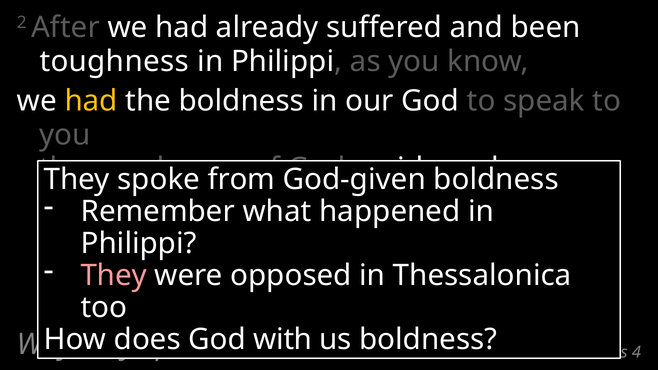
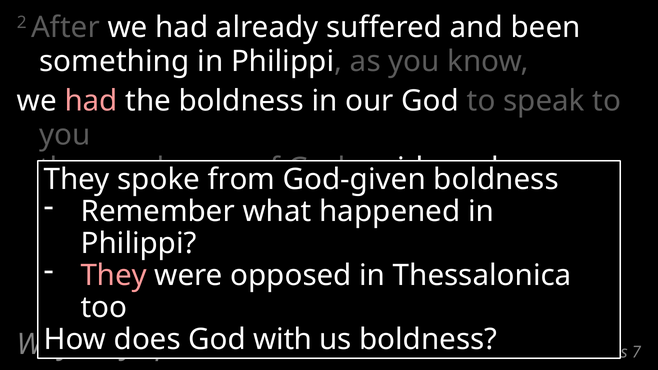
toughness: toughness -> something
had at (91, 101) colour: yellow -> pink
4: 4 -> 7
